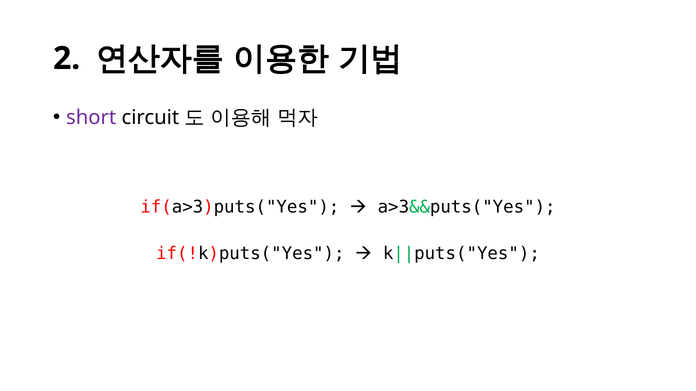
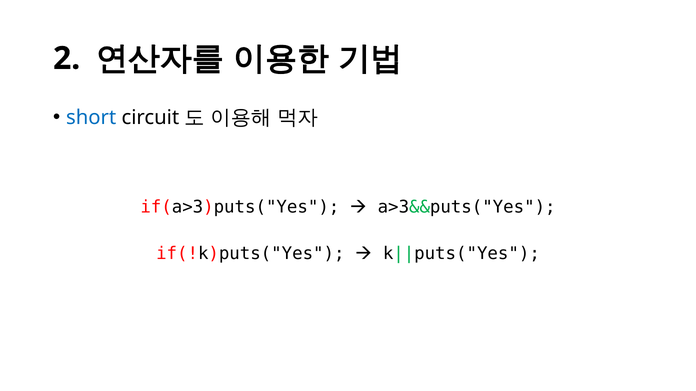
short colour: purple -> blue
